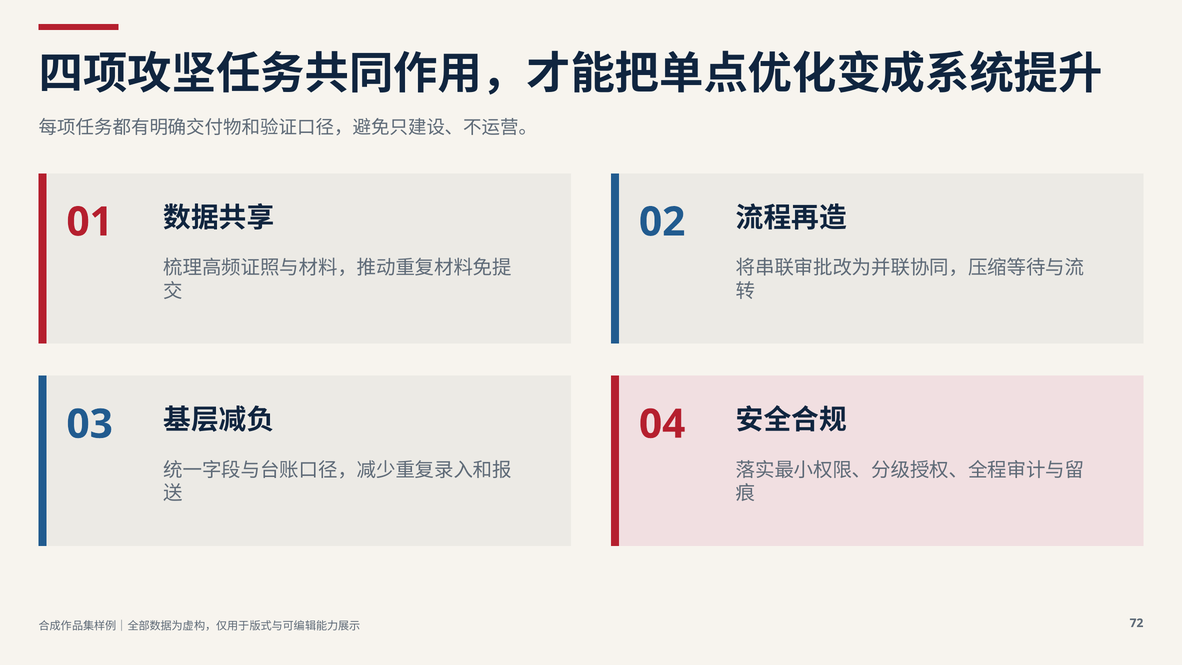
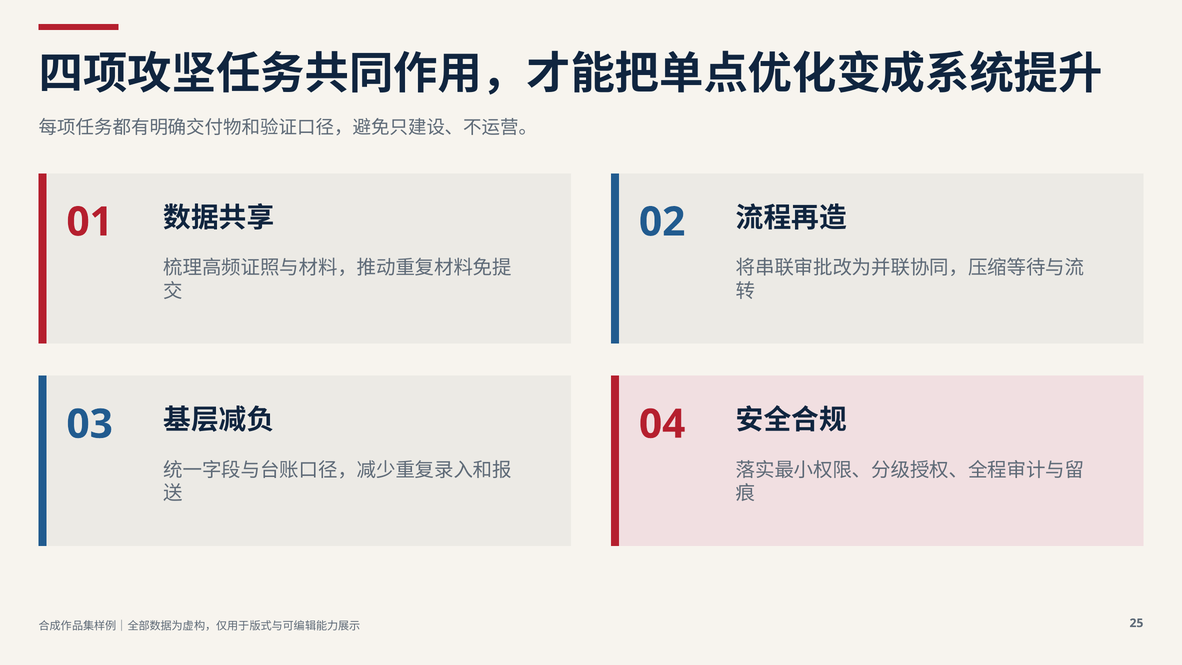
72: 72 -> 25
